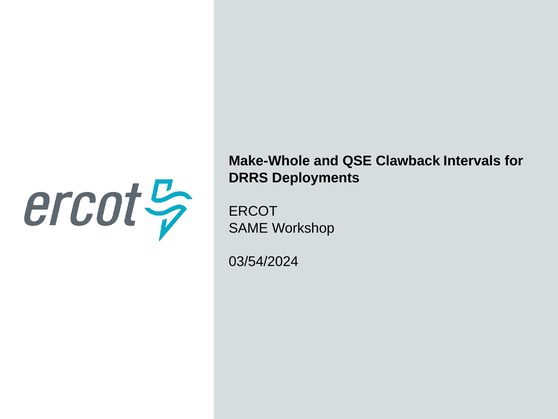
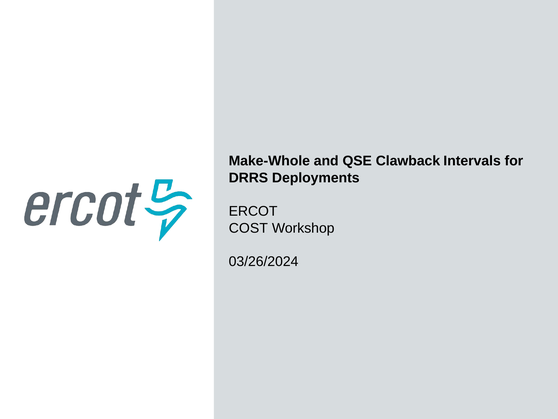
SAME: SAME -> COST
03/54/2024: 03/54/2024 -> 03/26/2024
